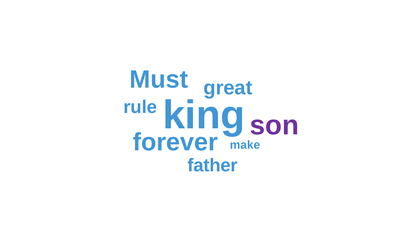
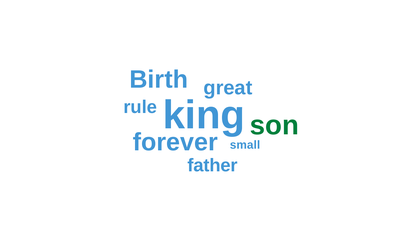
Must: Must -> Birth
son colour: purple -> green
make: make -> small
